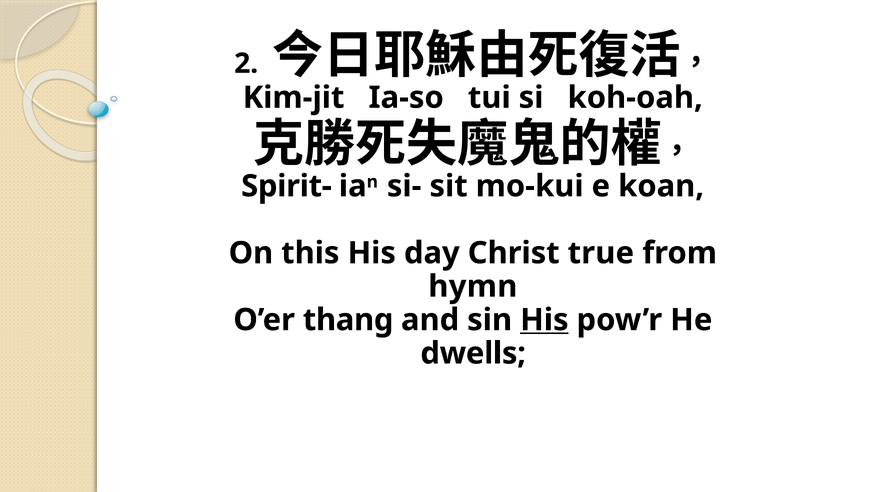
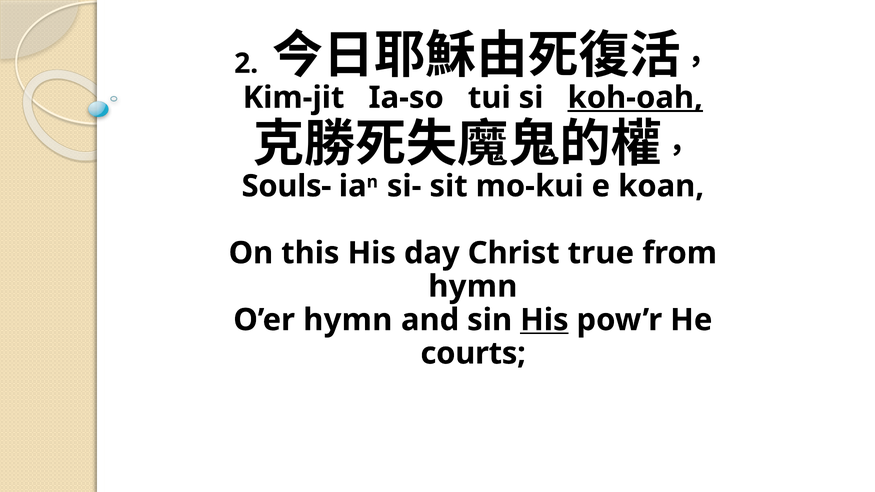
koh-oah underline: none -> present
Spirit-: Spirit- -> Souls-
O’er thang: thang -> hymn
dwells: dwells -> courts
